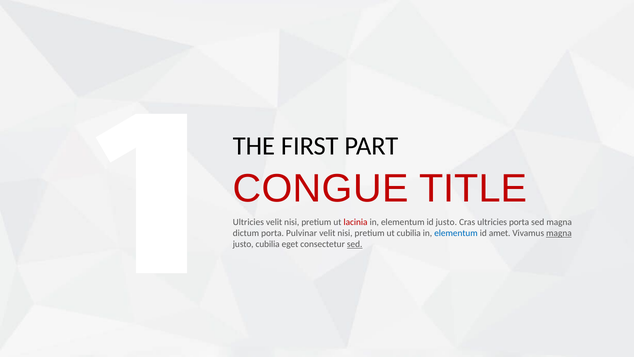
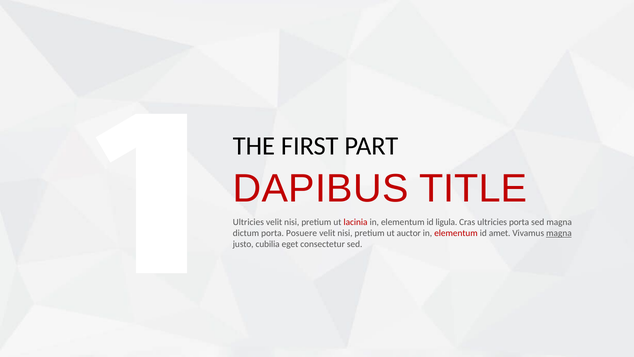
CONGUE: CONGUE -> DAPIBUS
id justo: justo -> ligula
Pulvinar: Pulvinar -> Posuere
ut cubilia: cubilia -> auctor
elementum at (456, 233) colour: blue -> red
sed at (355, 244) underline: present -> none
